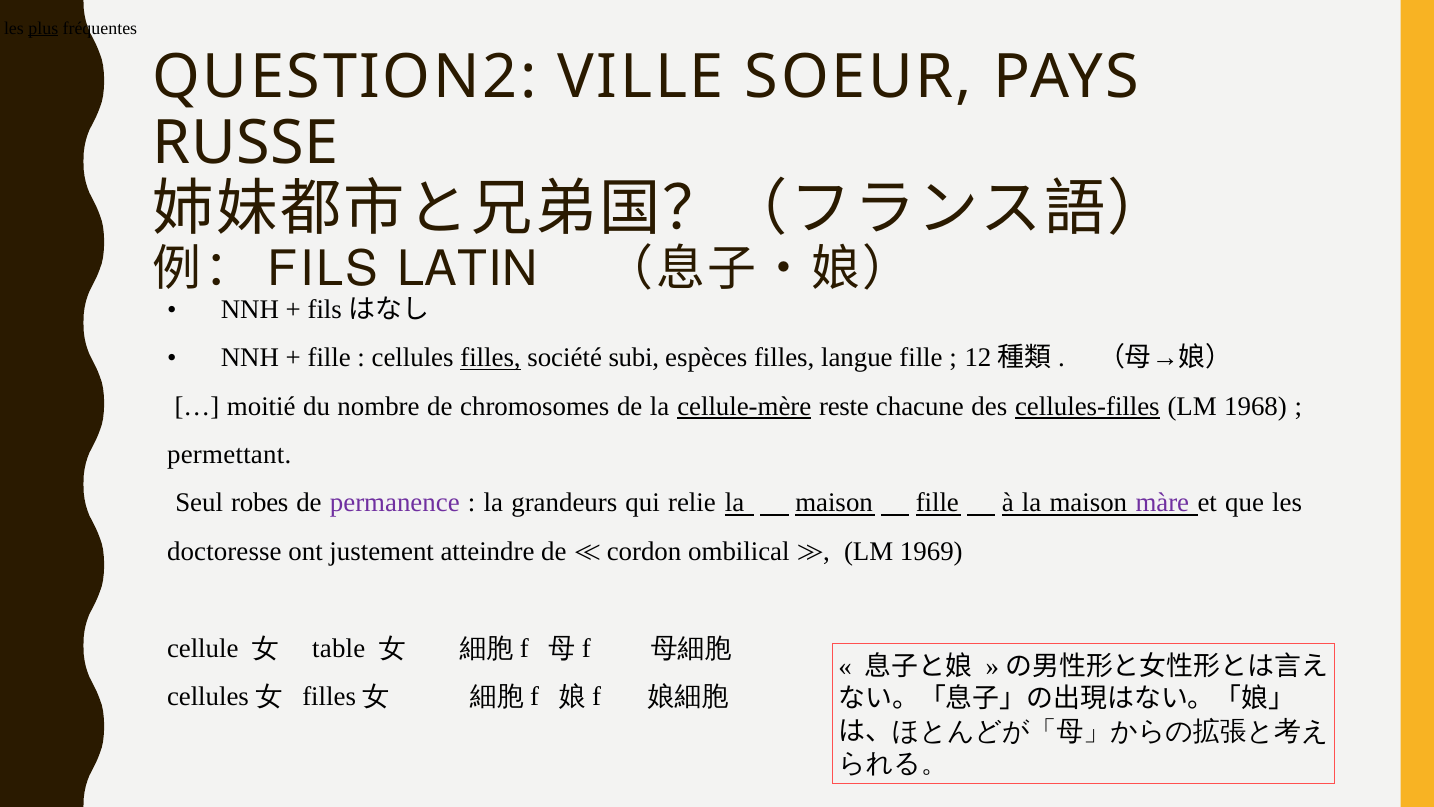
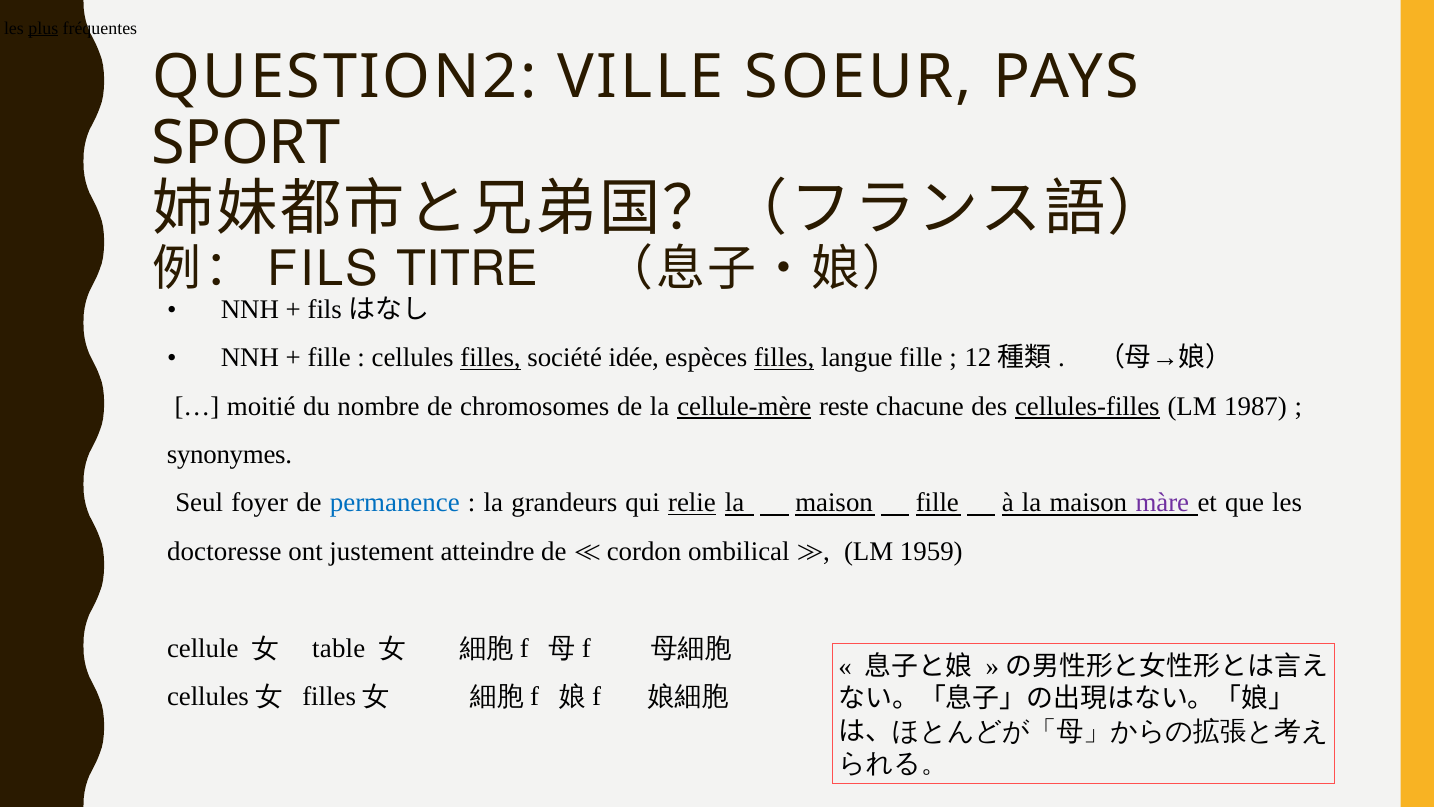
RUSSE: RUSSE -> SPORT
LATIN: LATIN -> TITRE
subi: subi -> idée
filles at (784, 358) underline: none -> present
1968: 1968 -> 1987
permettant: permettant -> synonymes
robes: robes -> foyer
permanence colour: purple -> blue
relie underline: none -> present
1969: 1969 -> 1959
